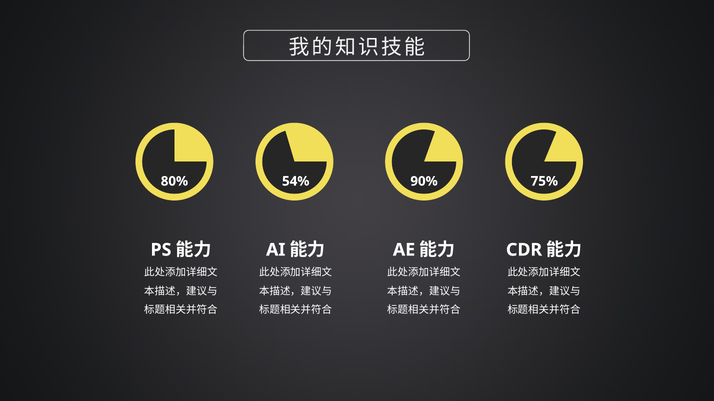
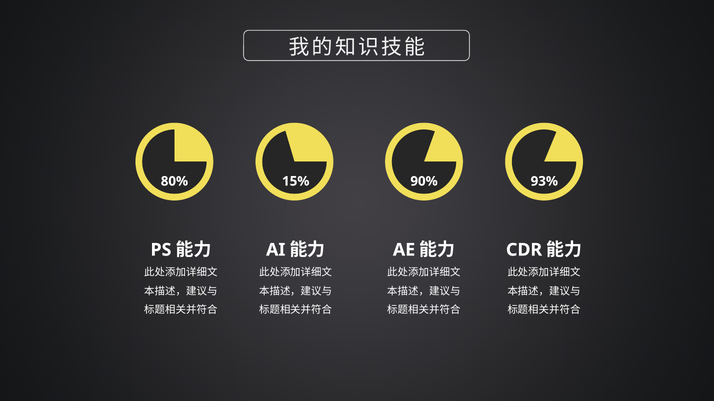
54%: 54% -> 15%
75%: 75% -> 93%
